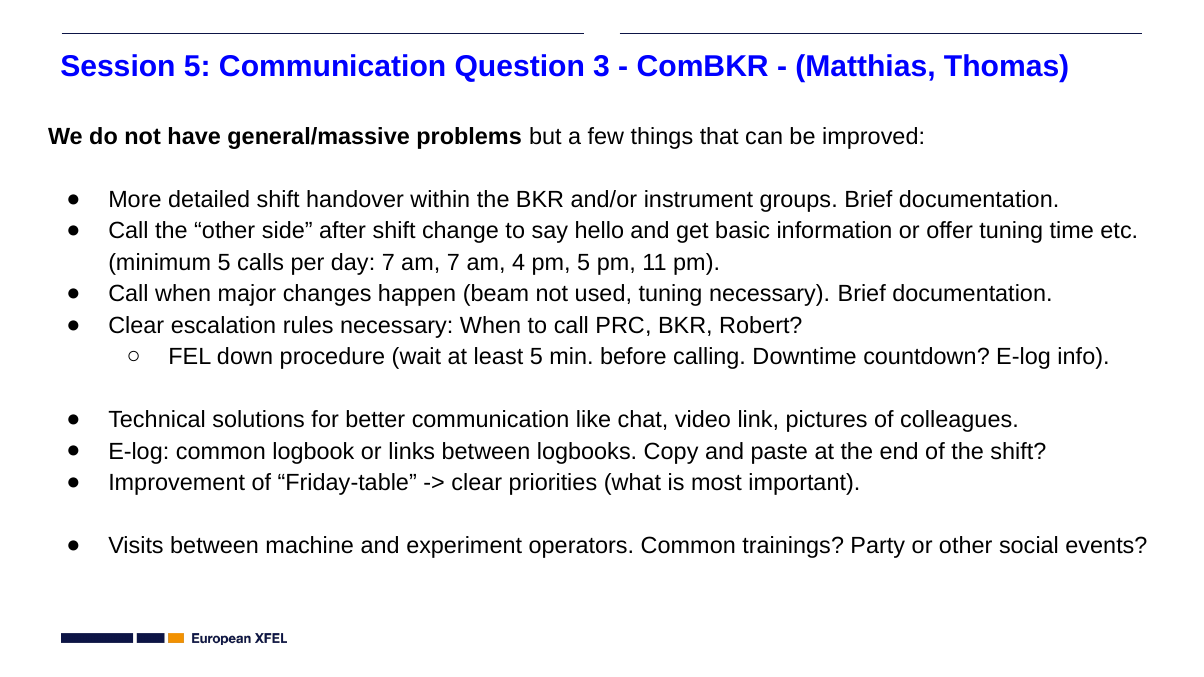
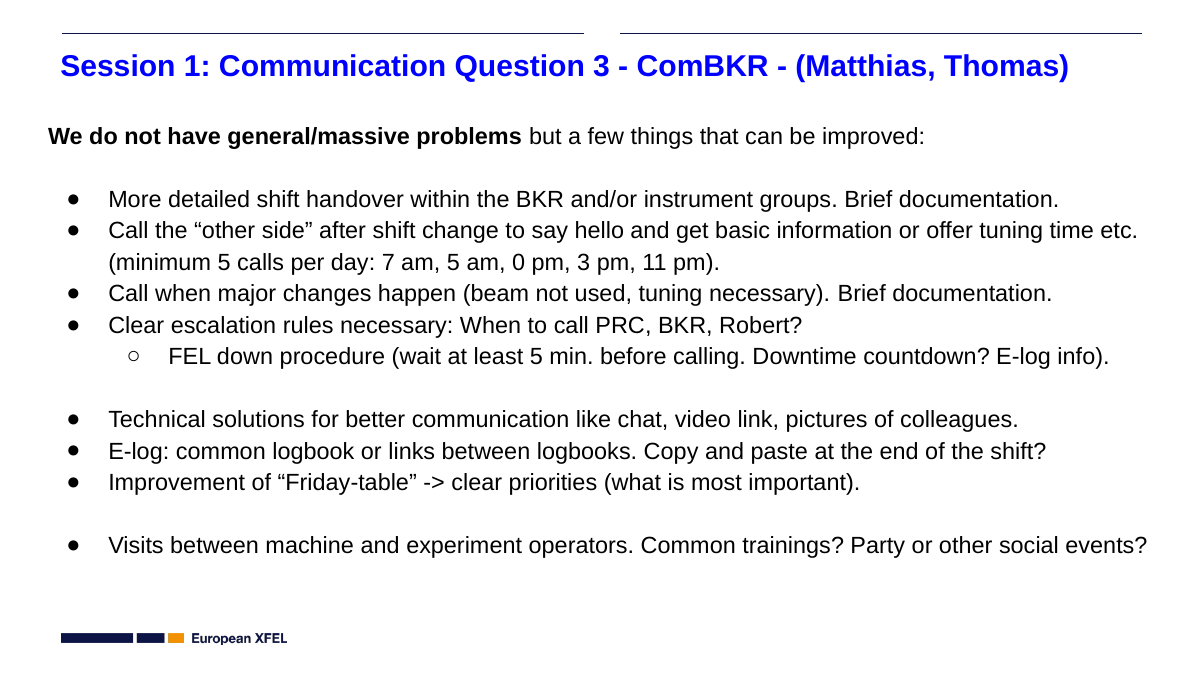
Session 5: 5 -> 1
am 7: 7 -> 5
4: 4 -> 0
pm 5: 5 -> 3
